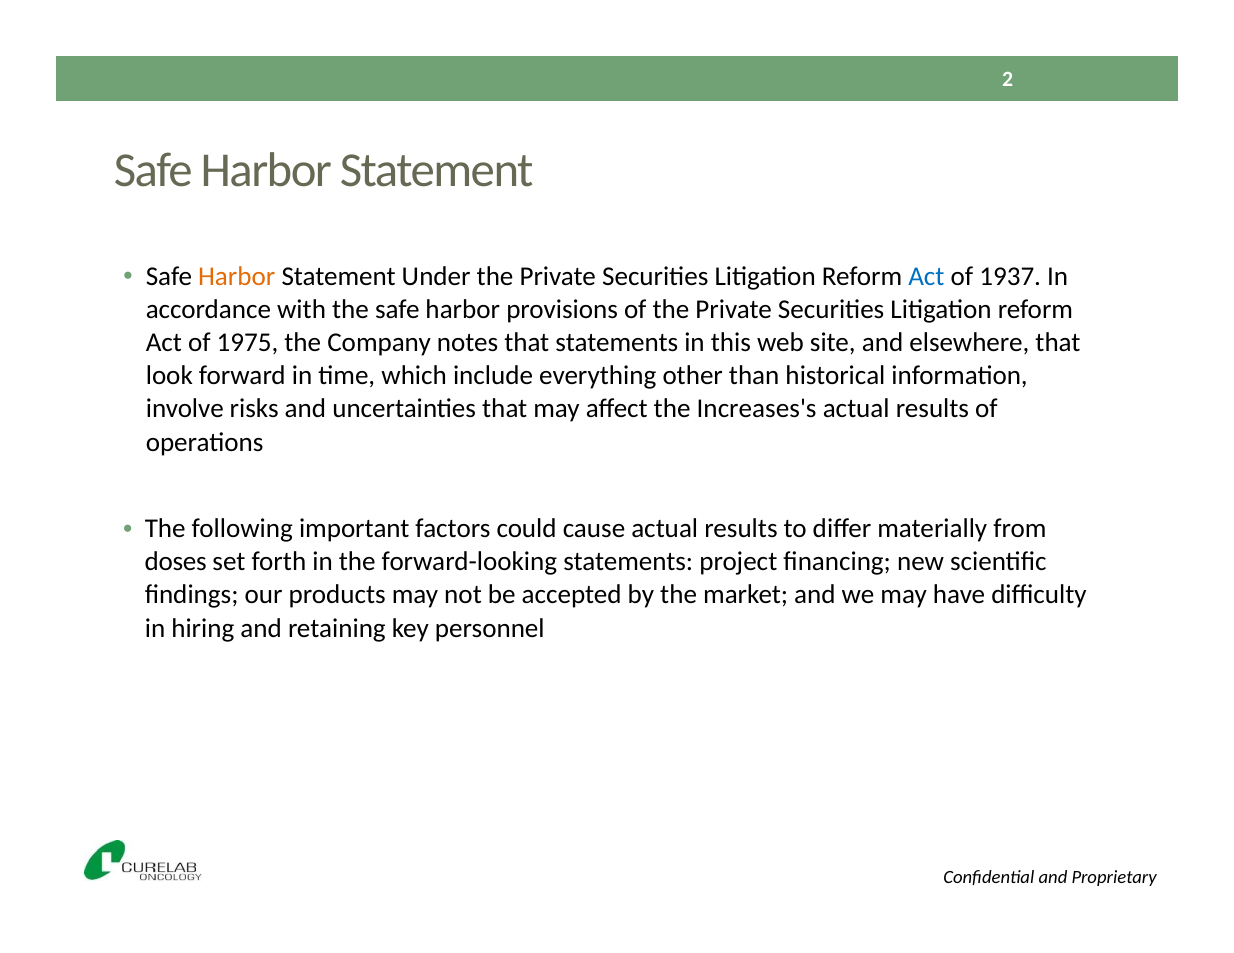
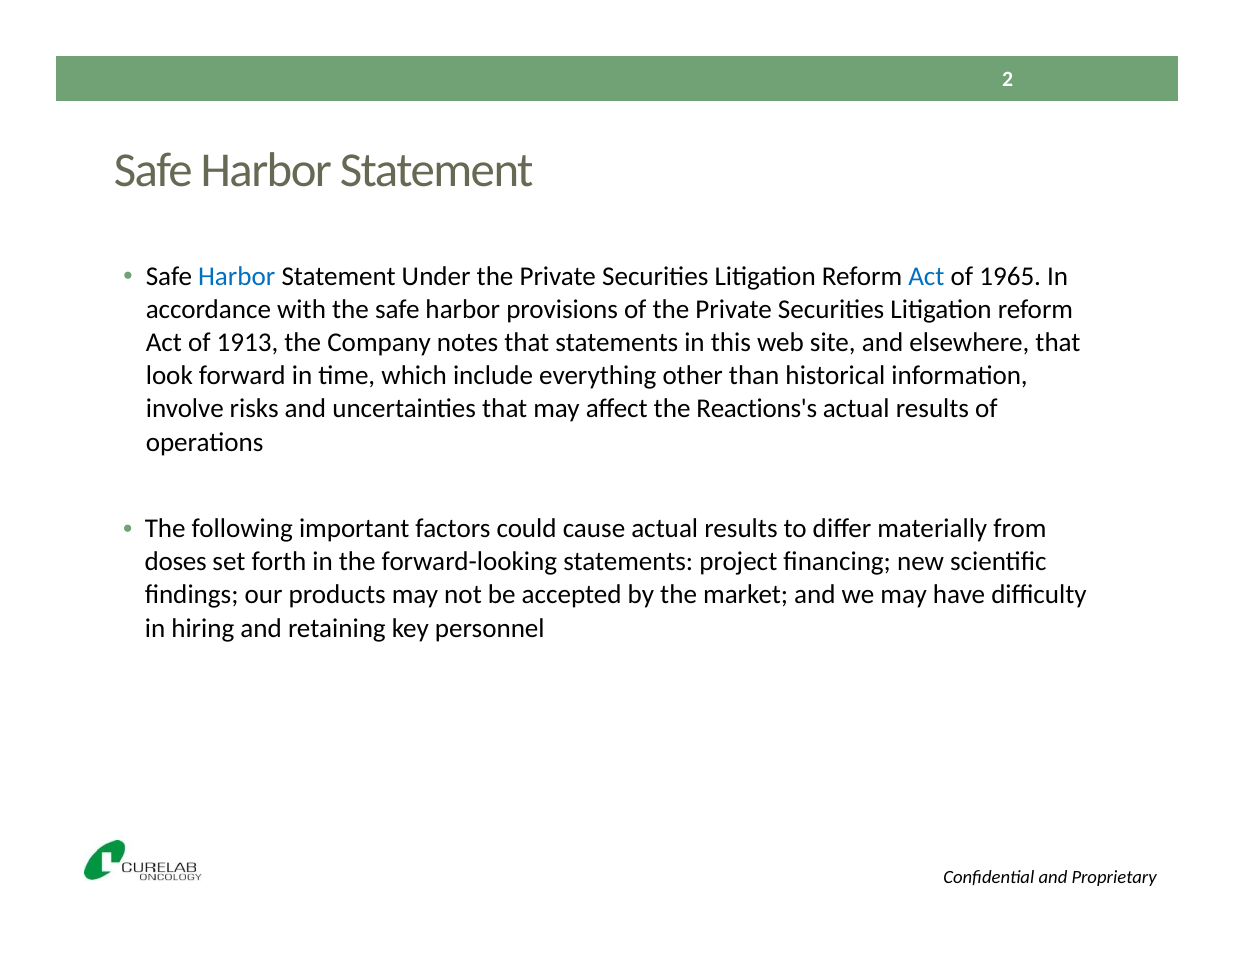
Harbor at (237, 276) colour: orange -> blue
1937: 1937 -> 1965
1975: 1975 -> 1913
Increases's: Increases's -> Reactions's
